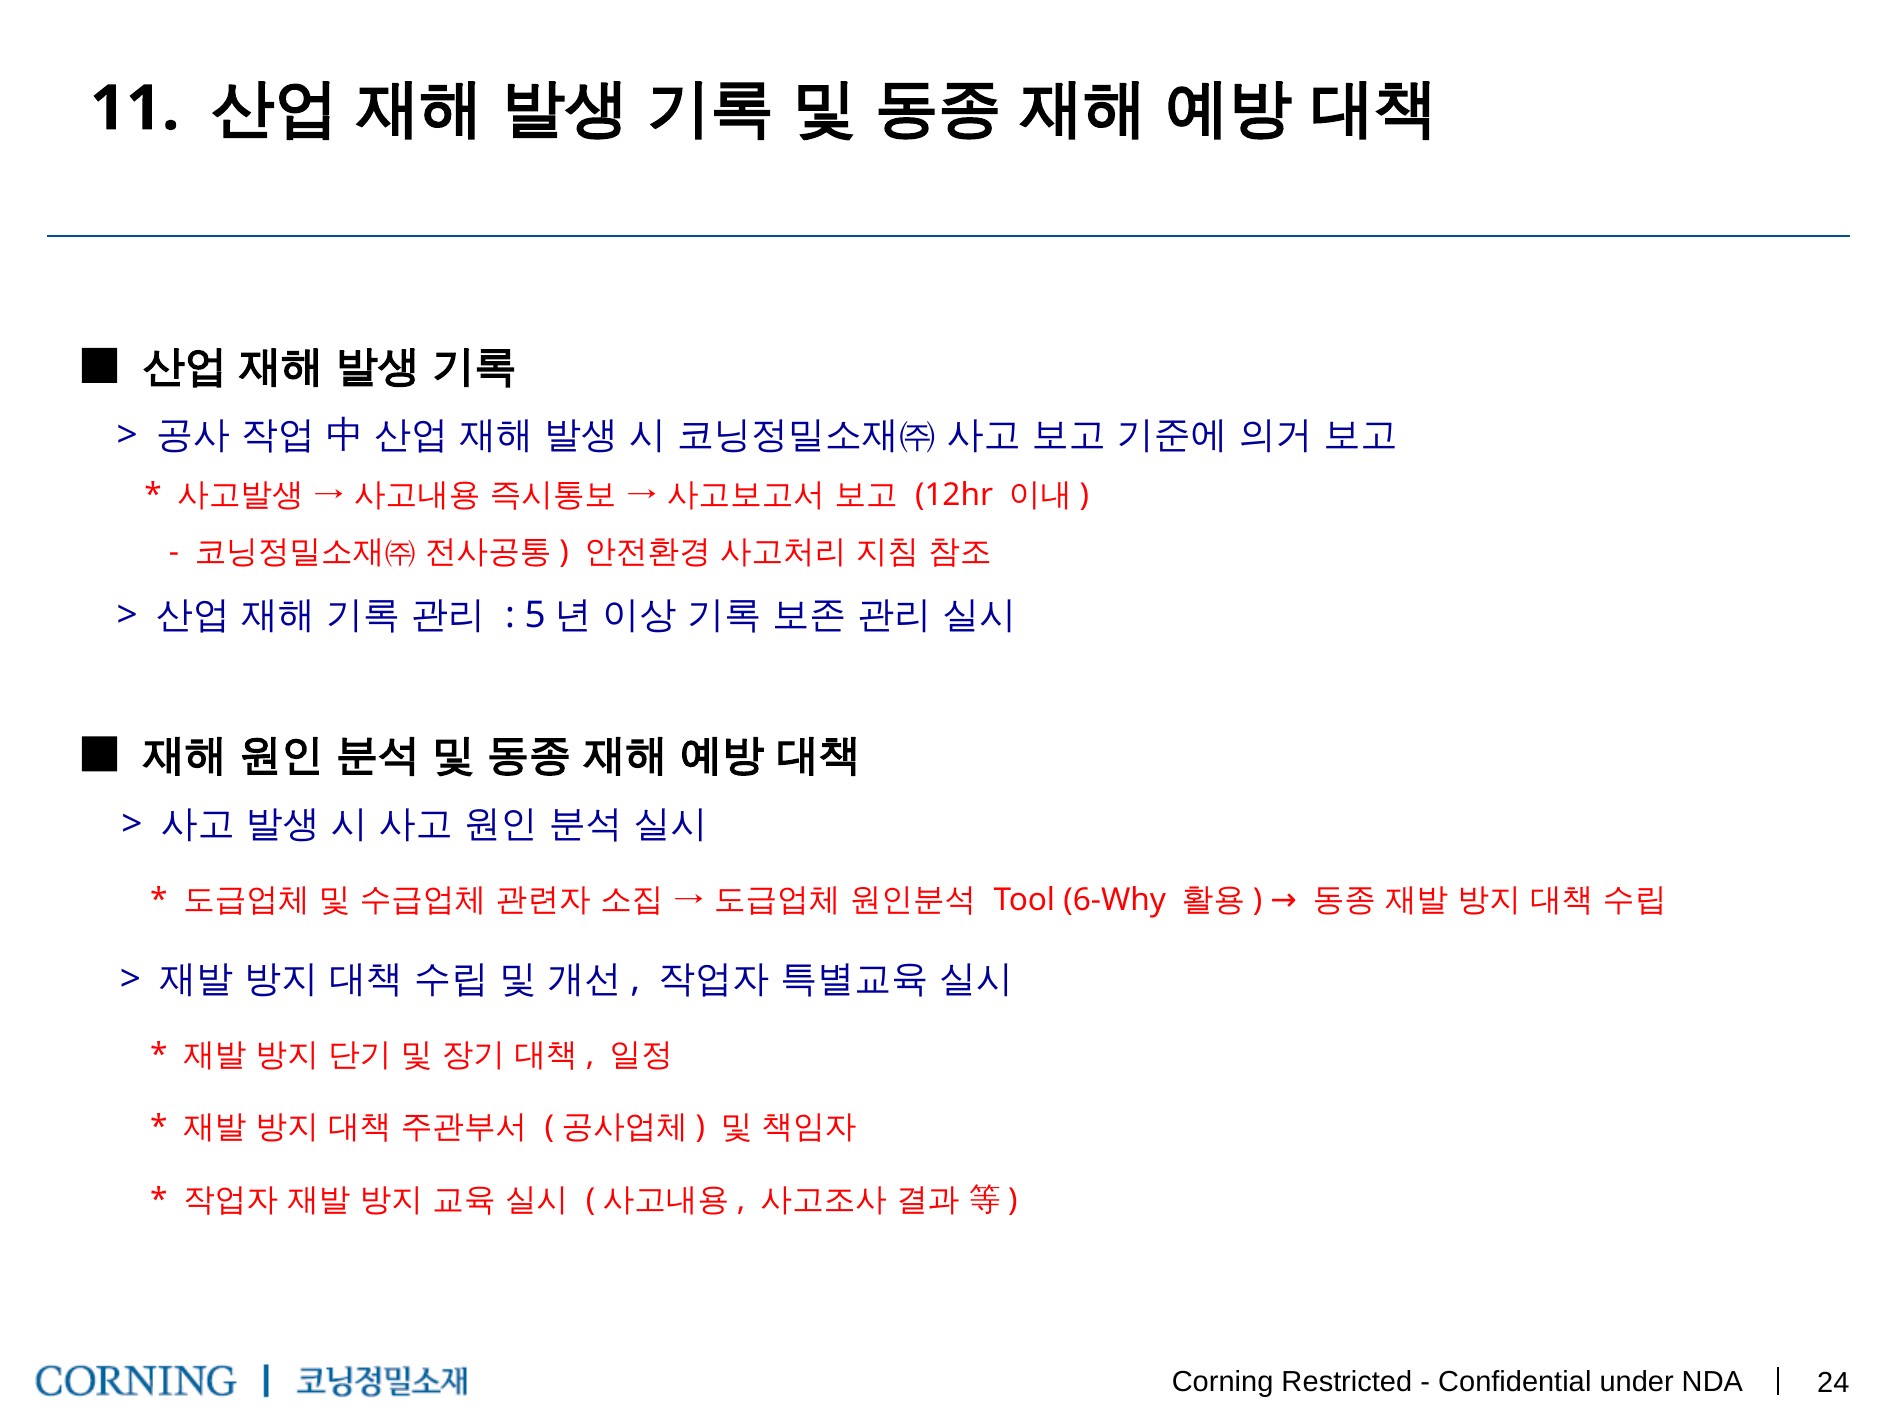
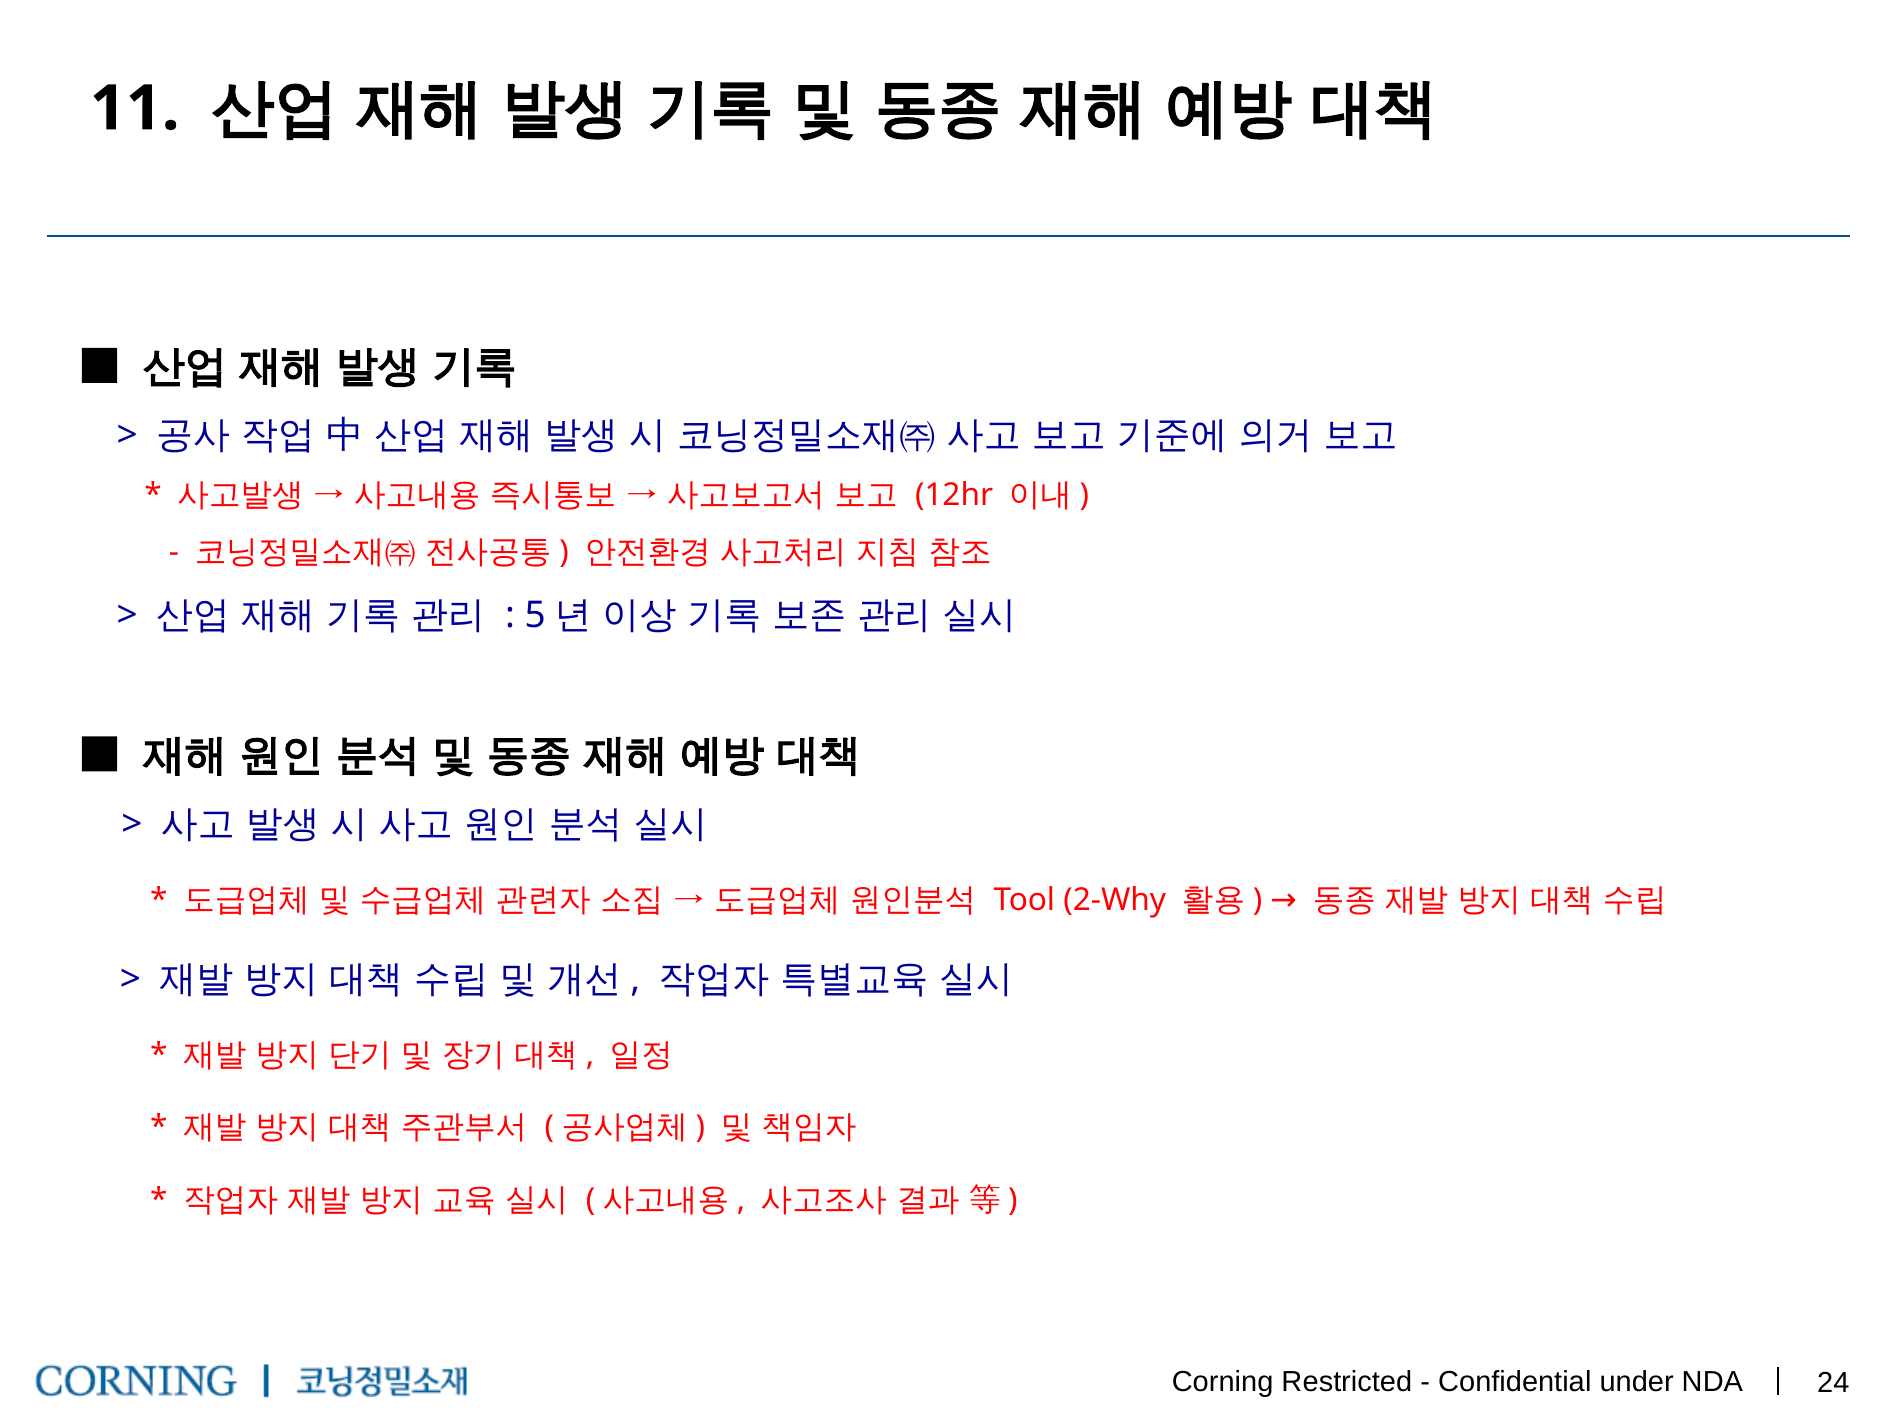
6-Why: 6-Why -> 2-Why
